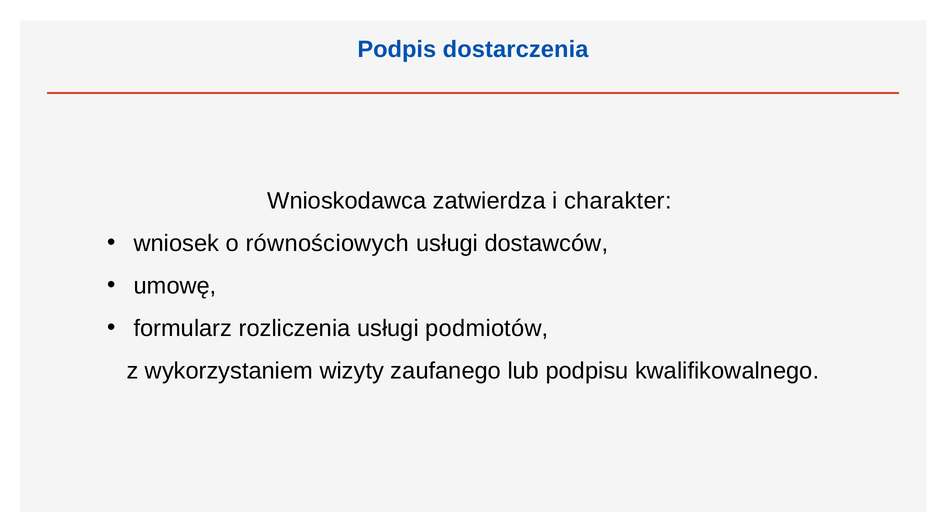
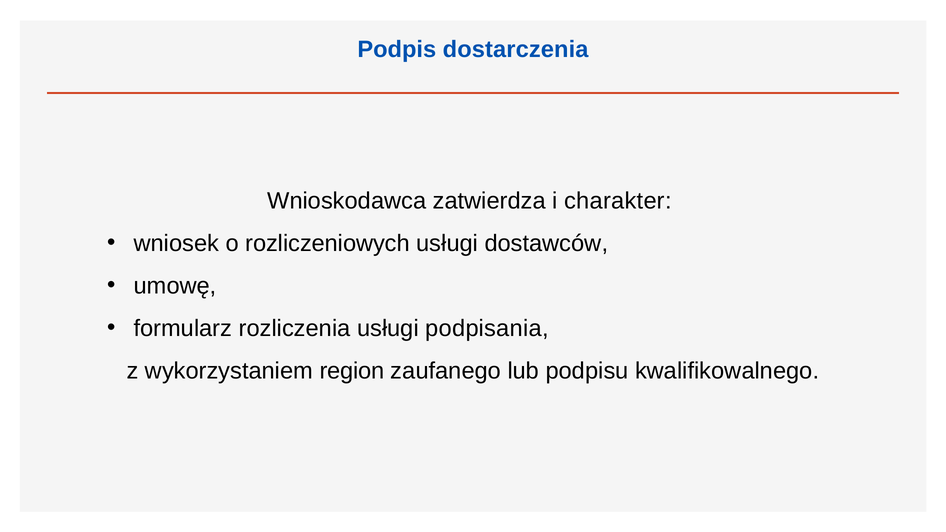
równościowych: równościowych -> rozliczeniowych
podmiotów: podmiotów -> podpisania
wizyty: wizyty -> region
